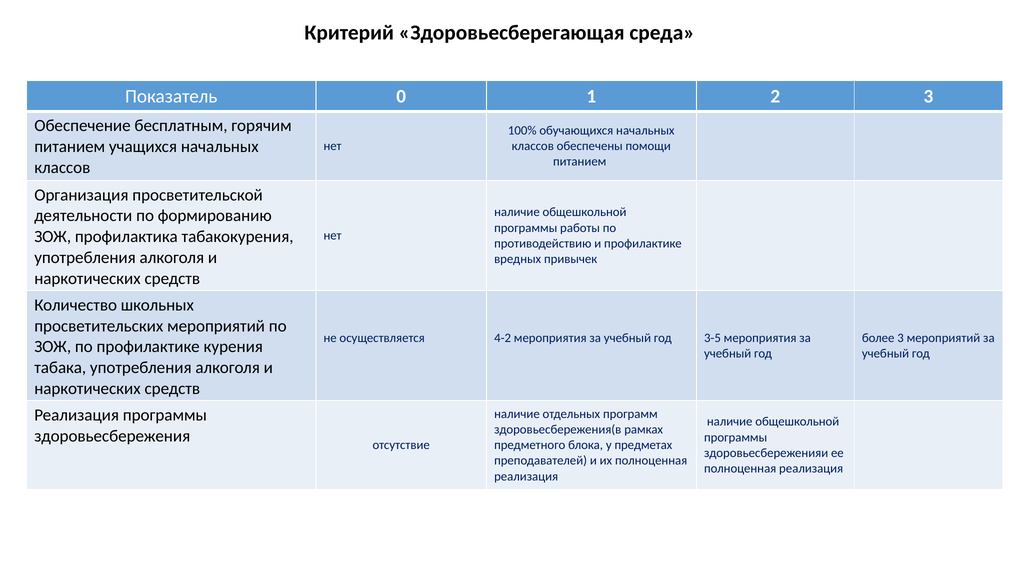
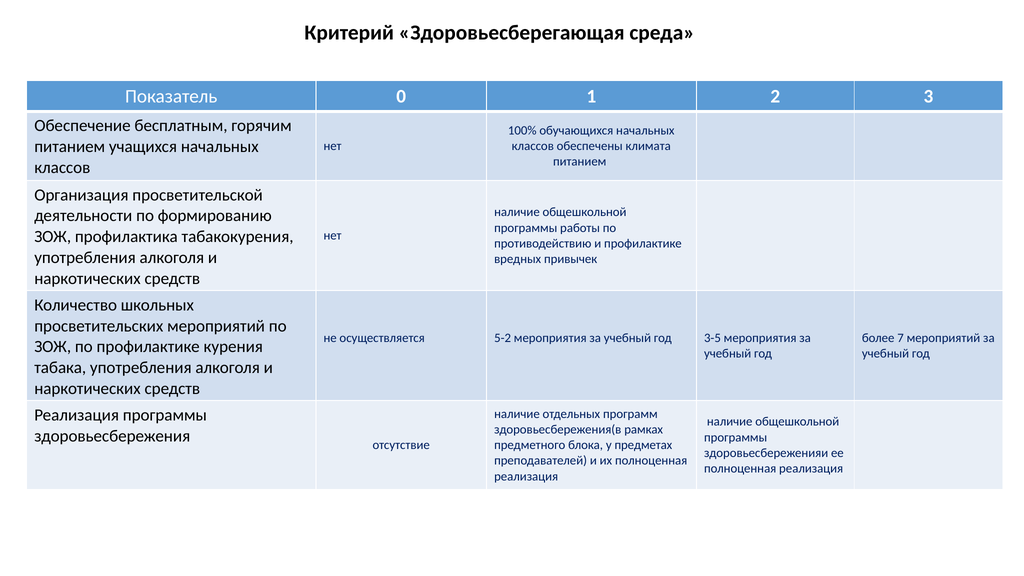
помощи: помощи -> климата
4-2: 4-2 -> 5-2
более 3: 3 -> 7
